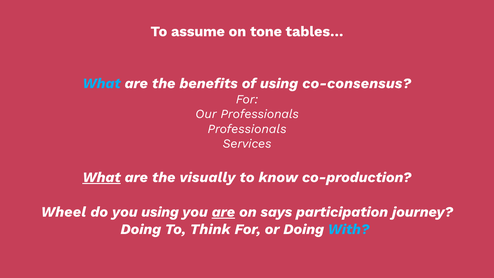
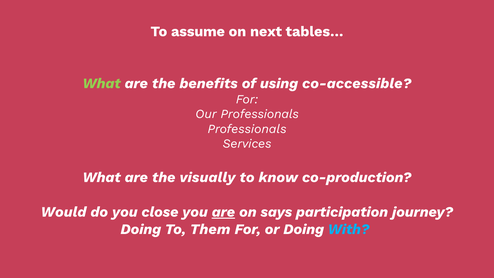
tone: tone -> next
What at (102, 83) colour: light blue -> light green
co-consensus: co-consensus -> co-accessible
What at (102, 177) underline: present -> none
Wheel: Wheel -> Would
you using: using -> close
Think: Think -> Them
